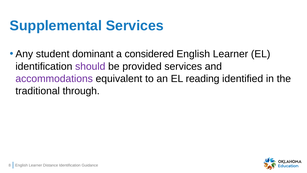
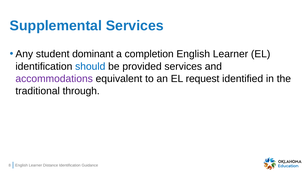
considered: considered -> completion
should colour: purple -> blue
reading: reading -> request
